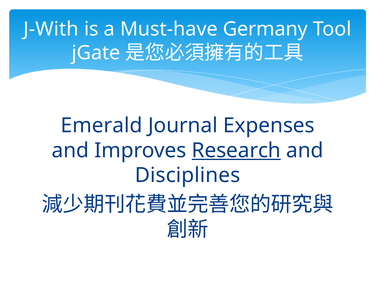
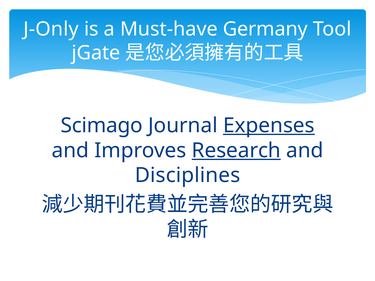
J-With: J-With -> J-Only
Emerald: Emerald -> Scimago
Expenses underline: none -> present
